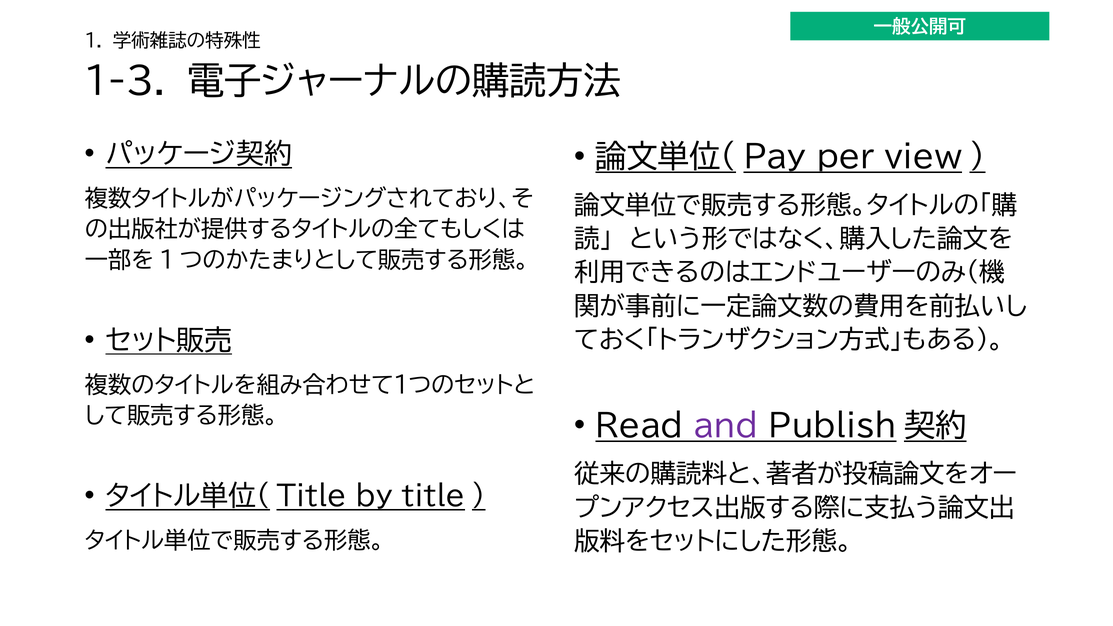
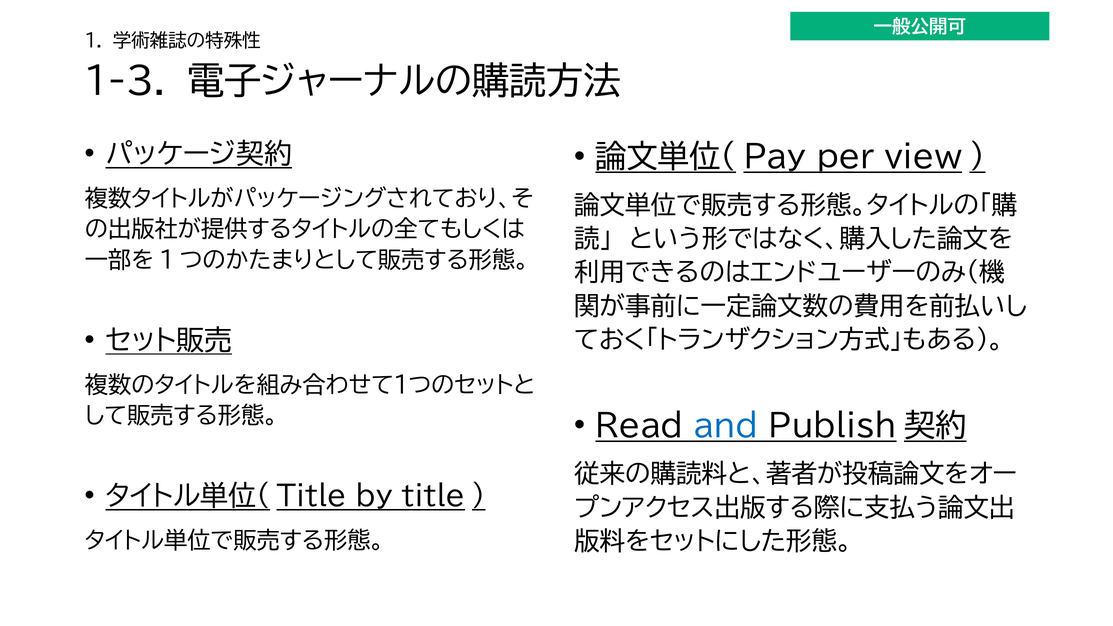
and colour: purple -> blue
